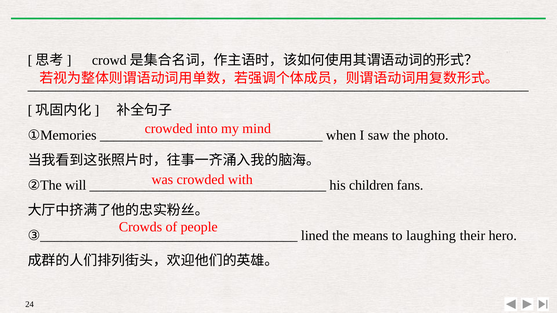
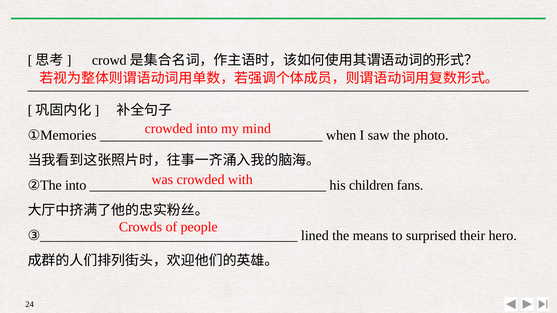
②The will: will -> into
laughing: laughing -> surprised
